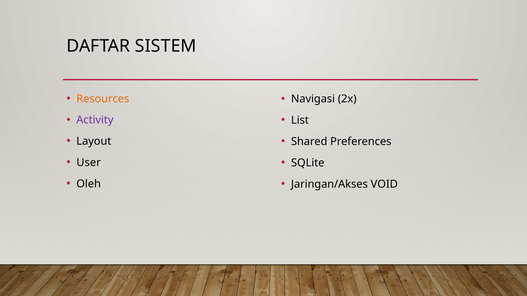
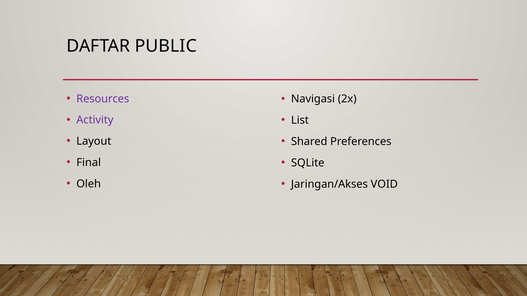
SISTEM: SISTEM -> PUBLIC
Resources colour: orange -> purple
User: User -> Final
